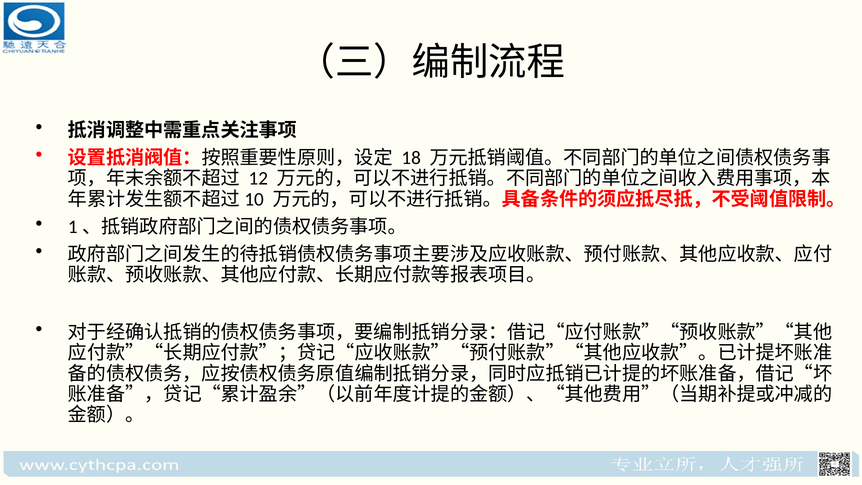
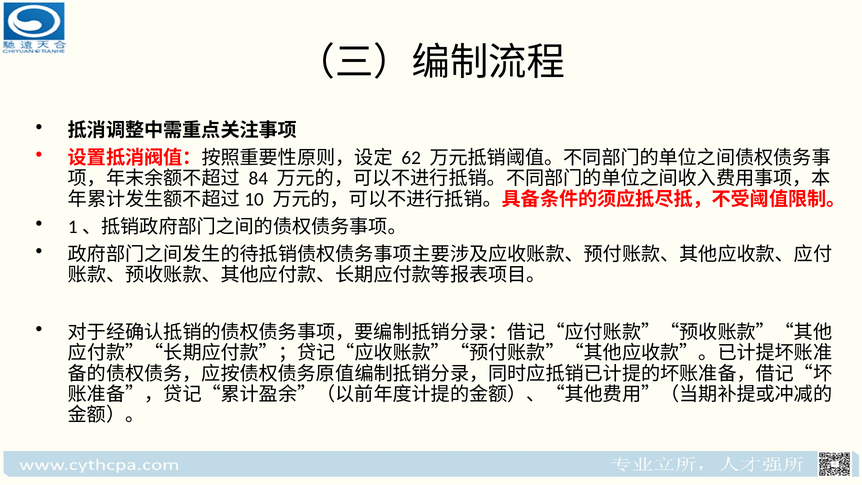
18: 18 -> 62
12: 12 -> 84
